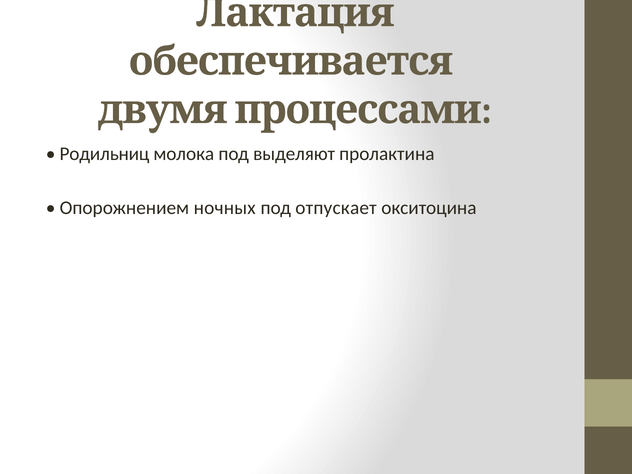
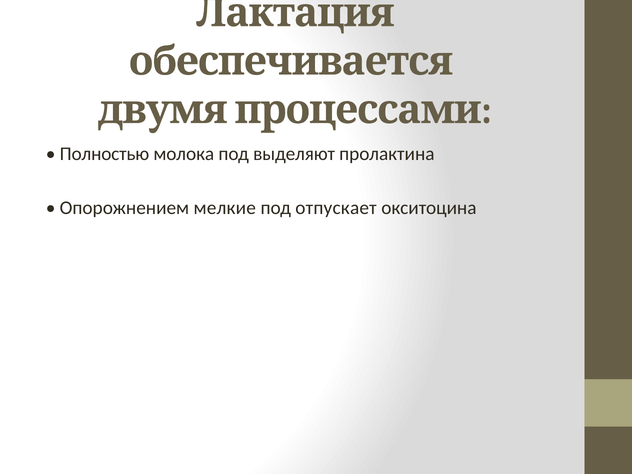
Родильниц: Родильниц -> Полностью
ночных: ночных -> мелкие
